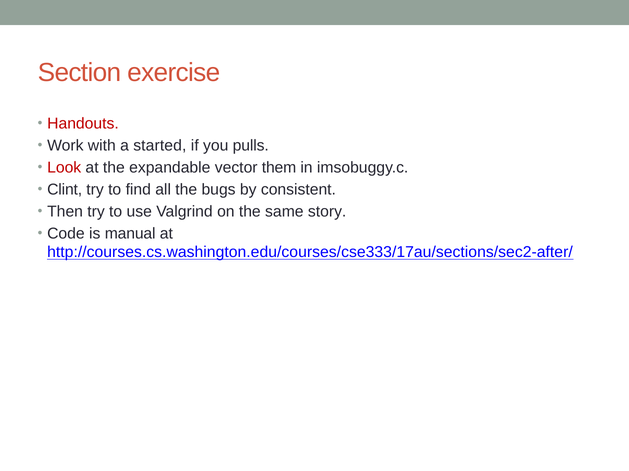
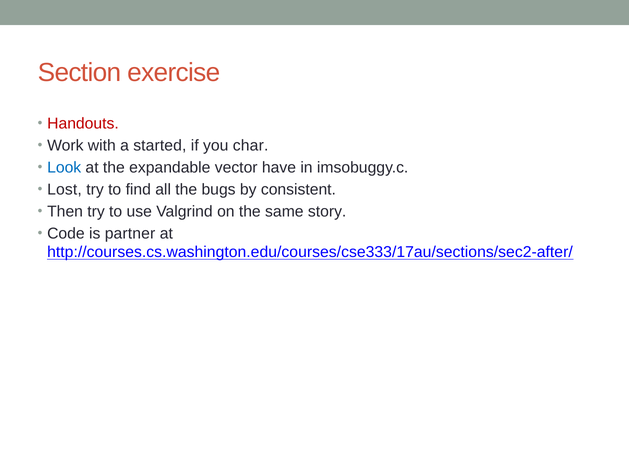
pulls: pulls -> char
Look colour: red -> blue
them: them -> have
Clint: Clint -> Lost
manual: manual -> partner
